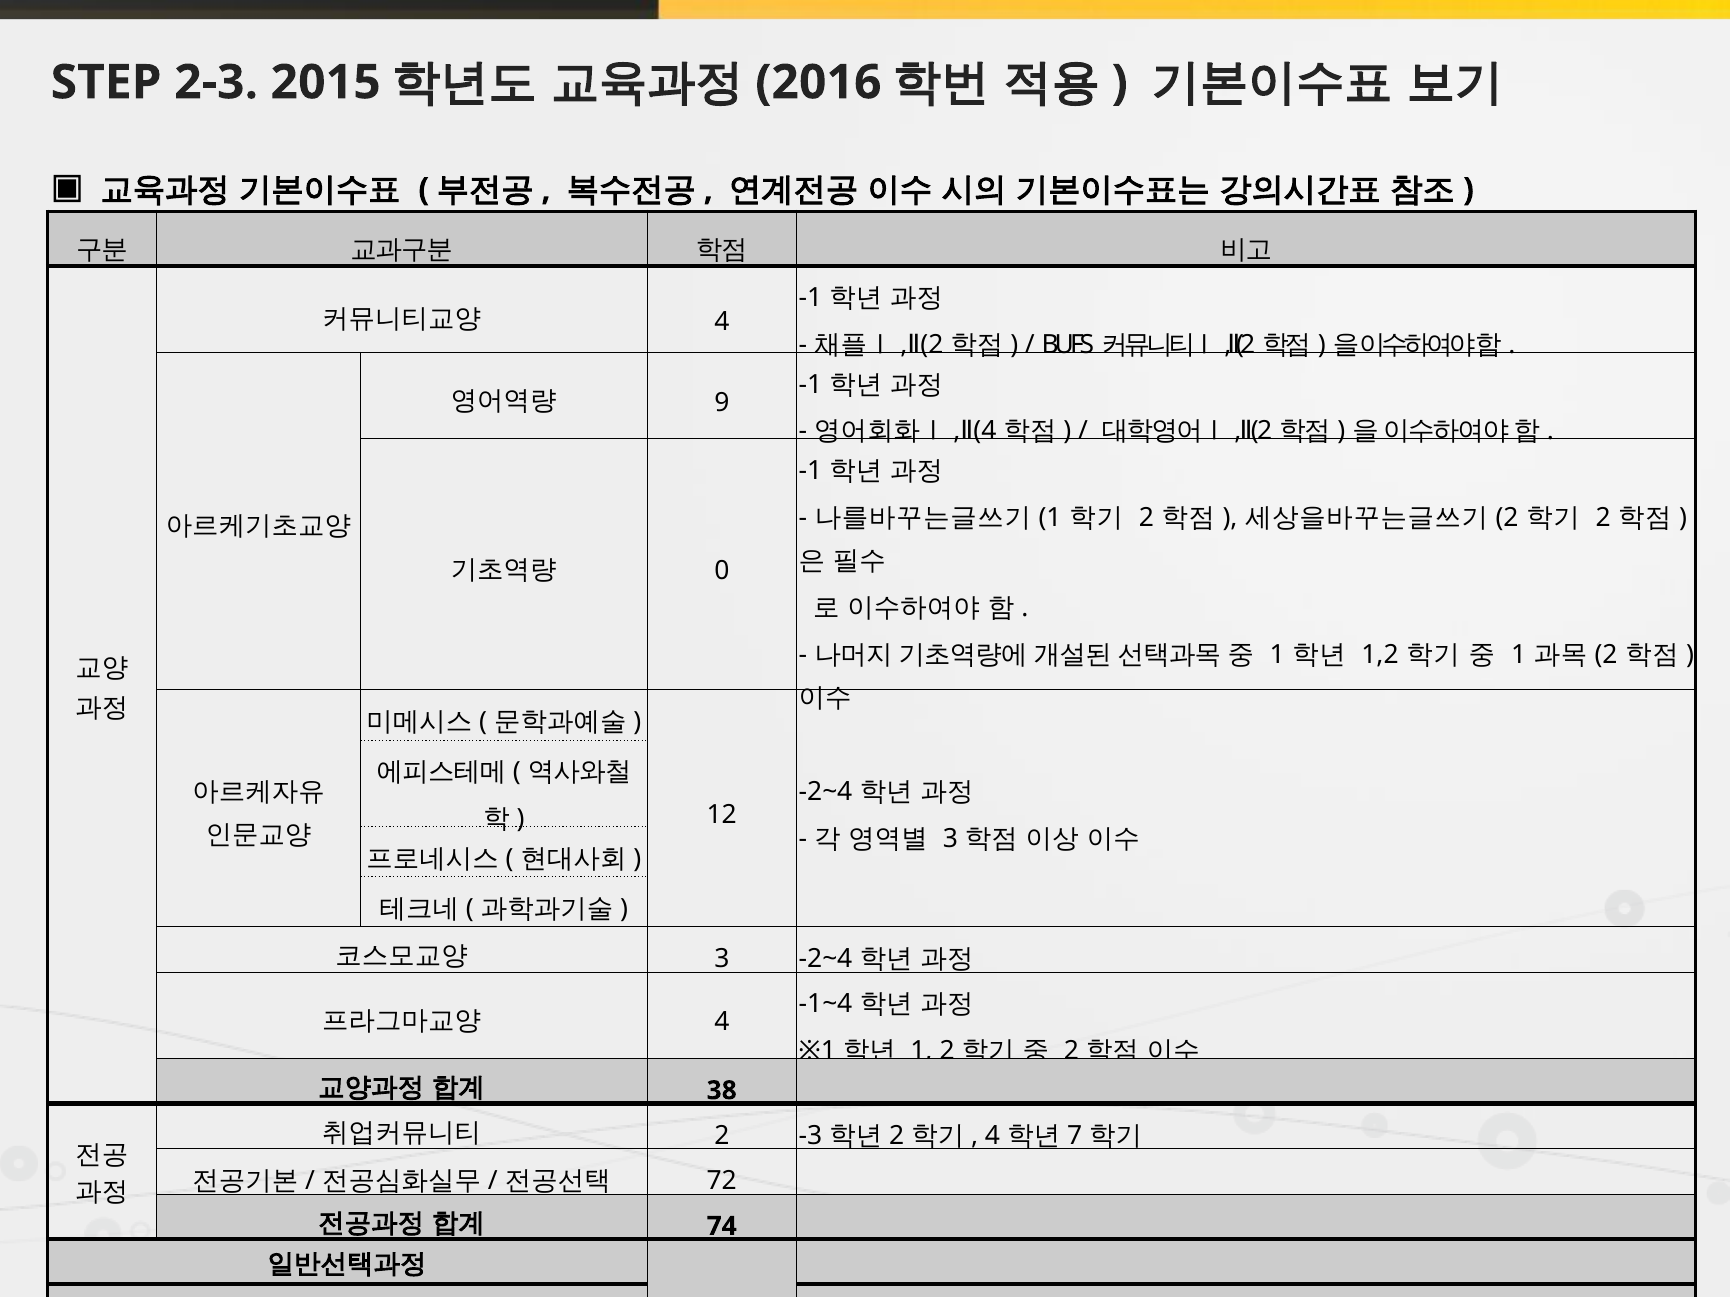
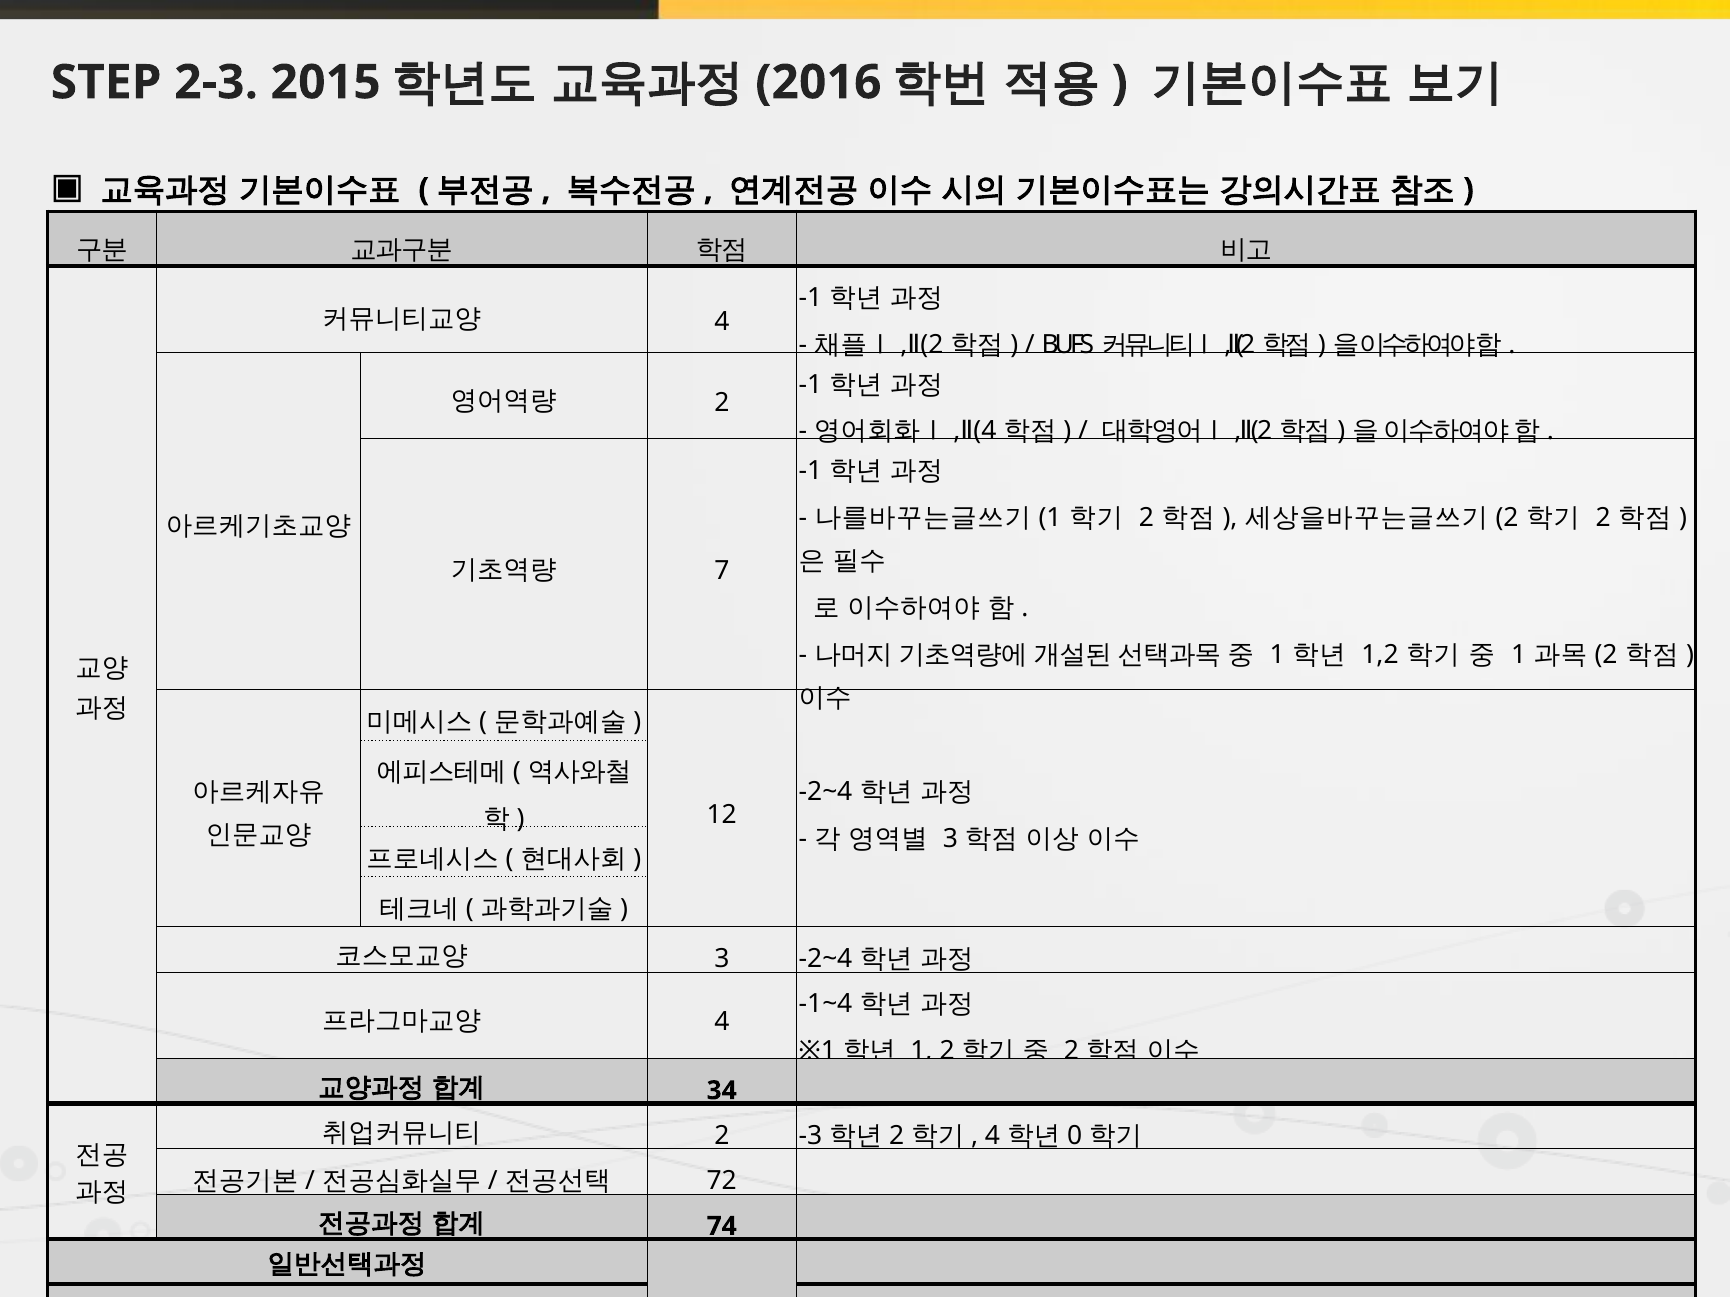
9 at (722, 402): 9 -> 2
0: 0 -> 7
38: 38 -> 34
7: 7 -> 0
